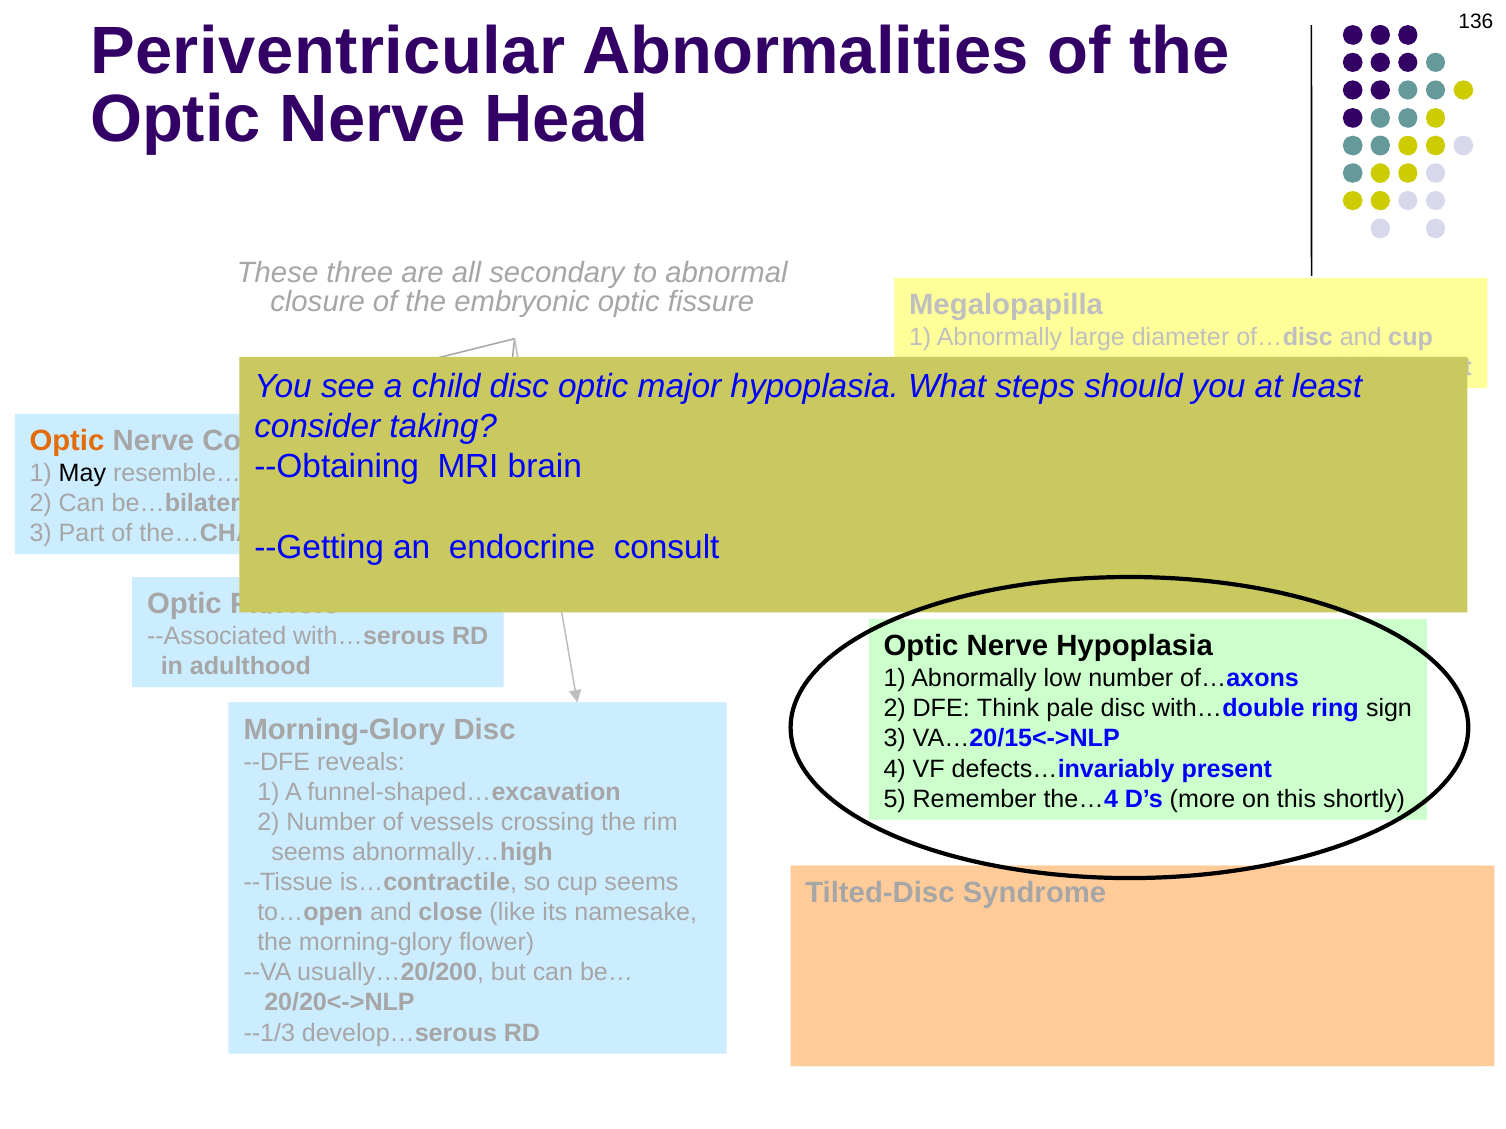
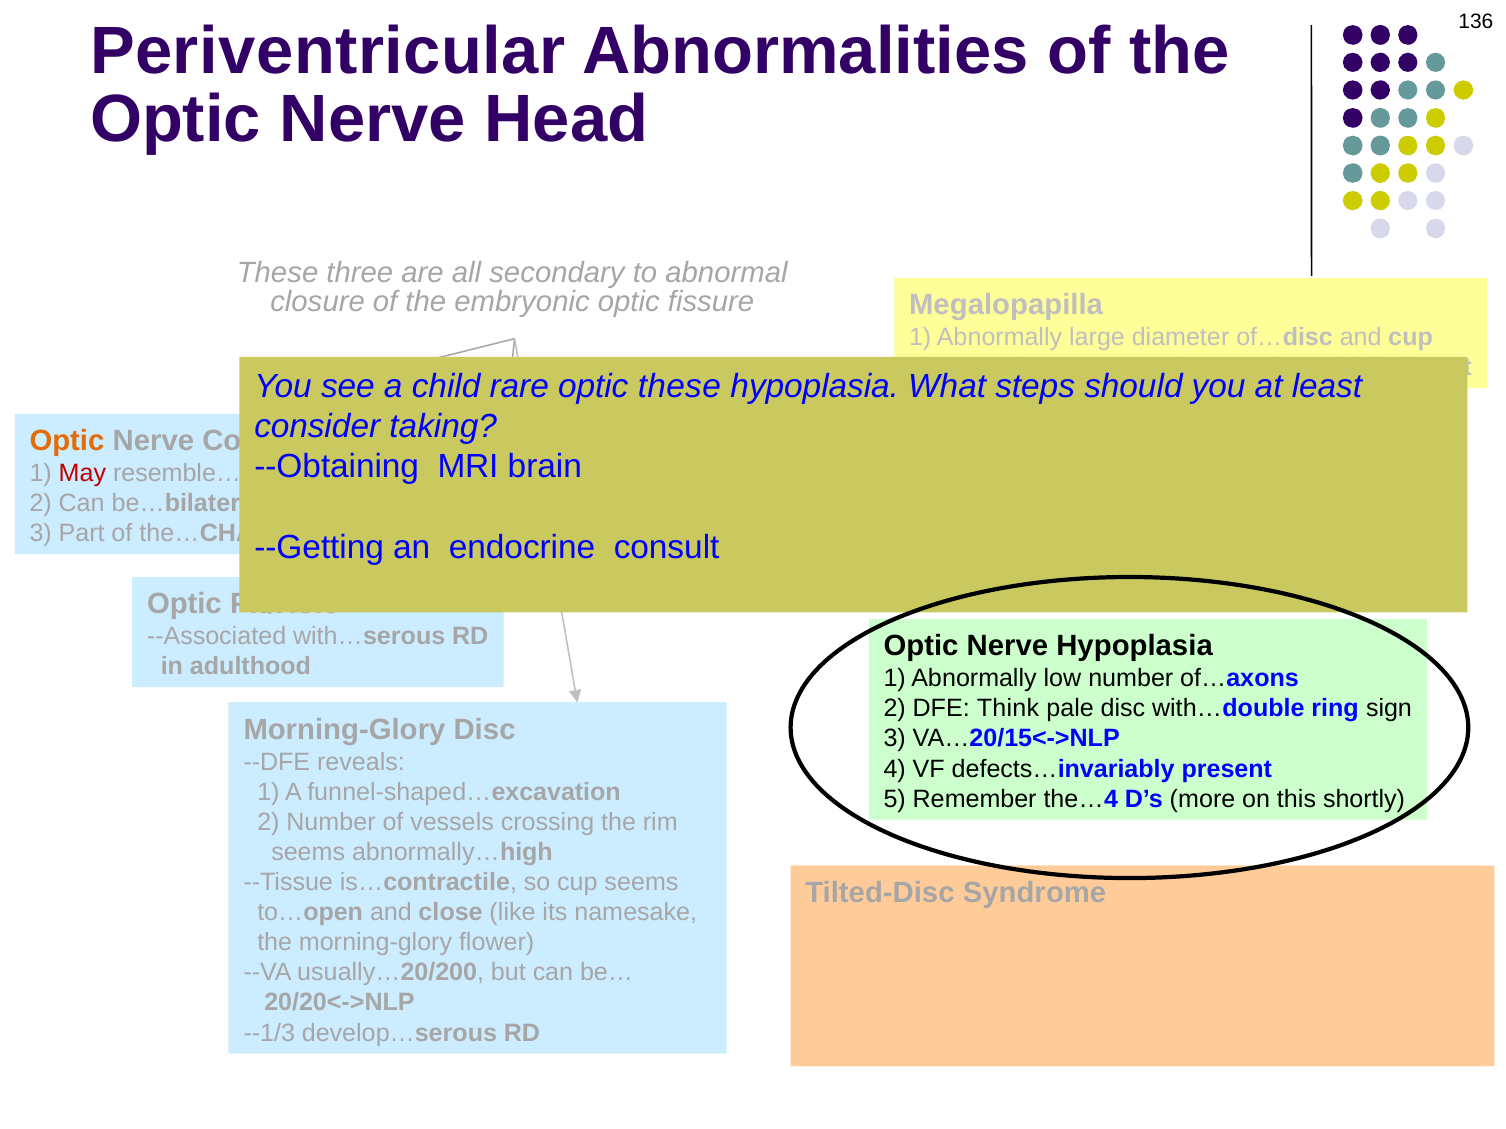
child disc: disc -> rare
optic major: major -> these
May at (82, 474) colour: black -> red
